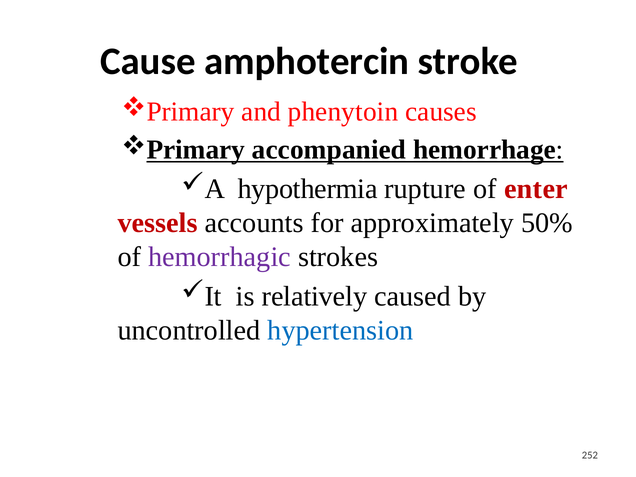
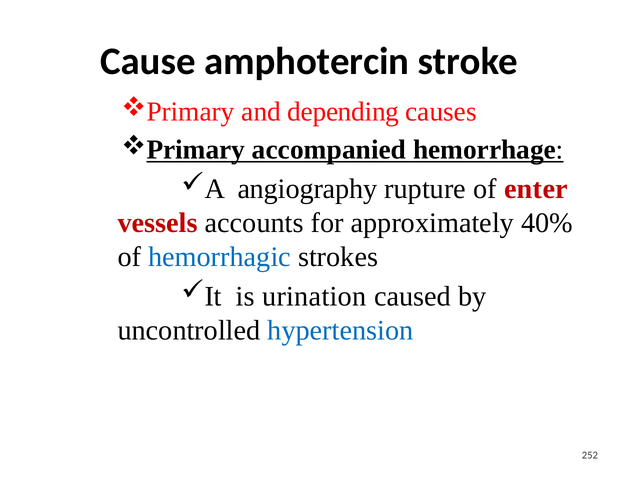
phenytoin: phenytoin -> depending
hypothermia: hypothermia -> angiography
50%: 50% -> 40%
hemorrhagic colour: purple -> blue
relatively: relatively -> urination
